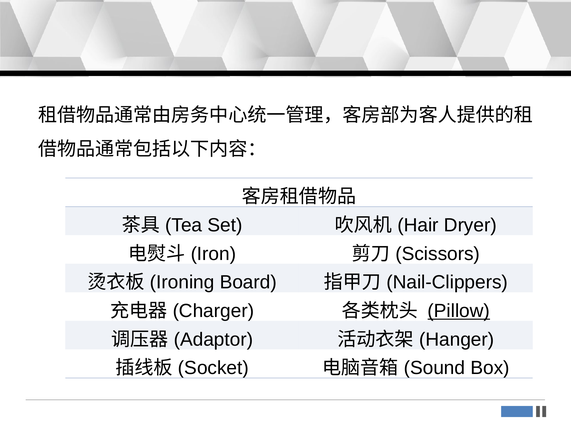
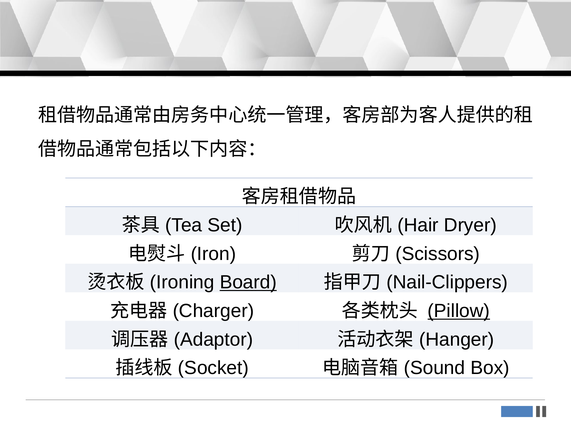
Board underline: none -> present
